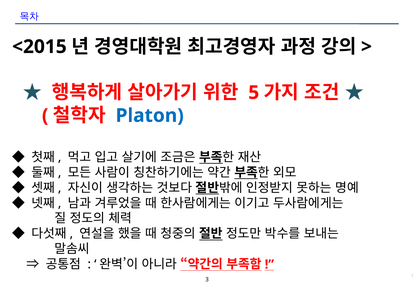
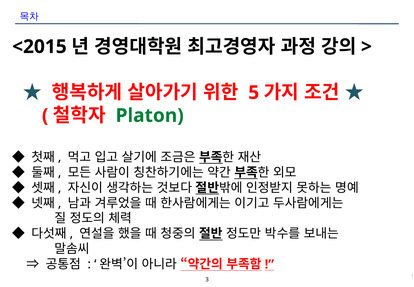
Platon colour: blue -> green
